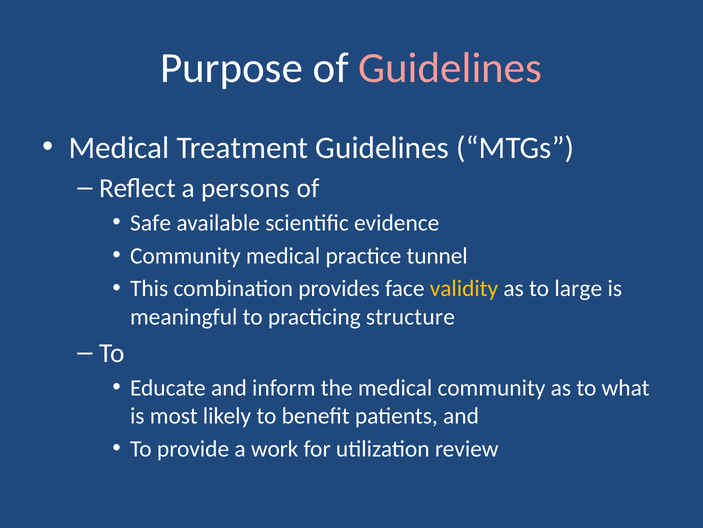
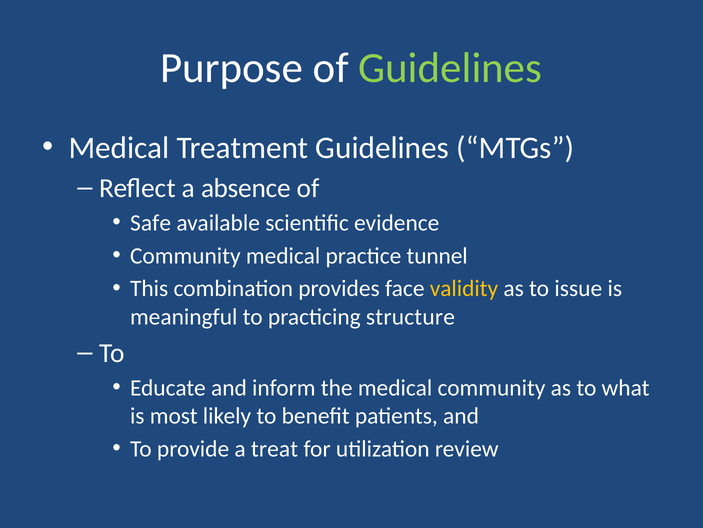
Guidelines at (450, 68) colour: pink -> light green
persons: persons -> absence
large: large -> issue
work: work -> treat
